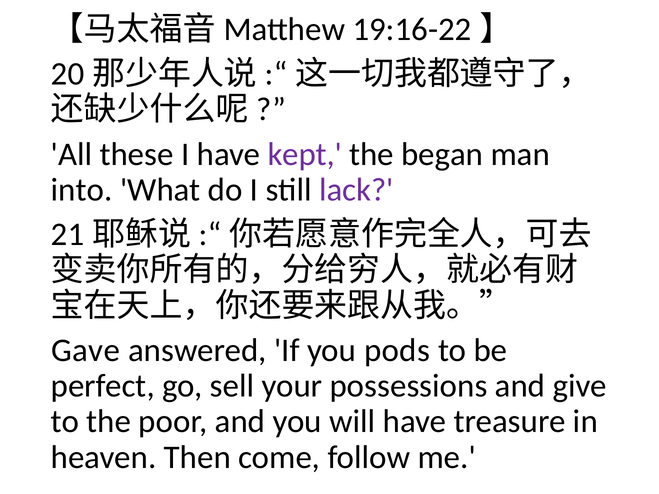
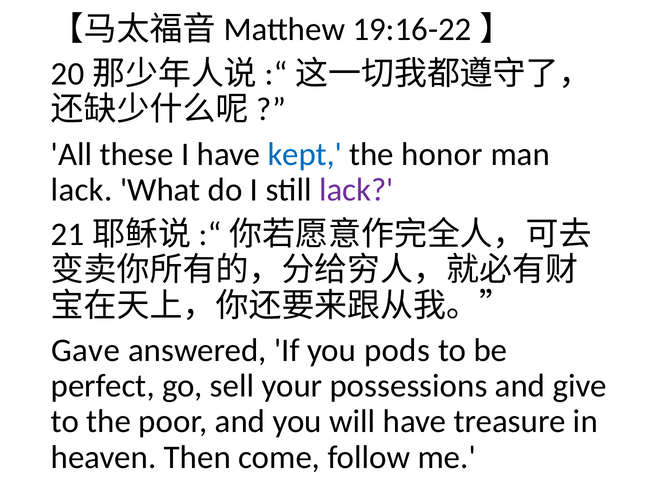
kept colour: purple -> blue
began: began -> honor
into at (82, 190): into -> lack
